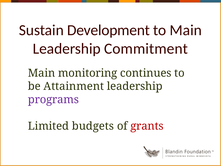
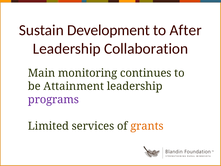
to Main: Main -> After
Commitment: Commitment -> Collaboration
budgets: budgets -> services
grants colour: red -> orange
